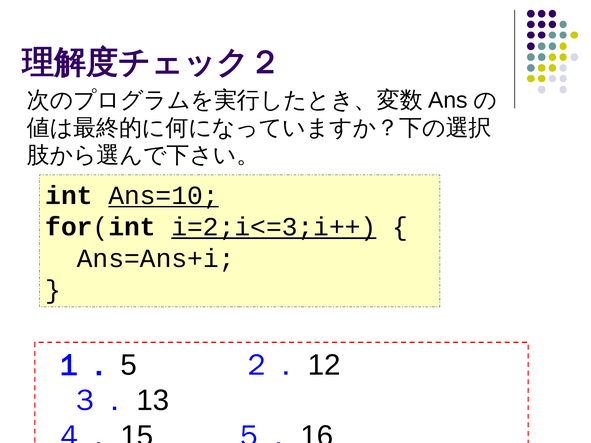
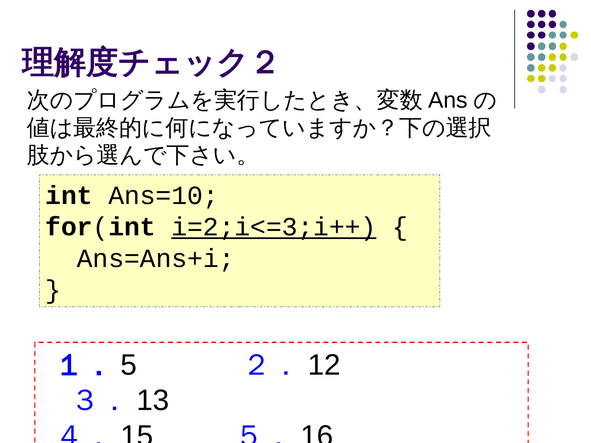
Ans=10 underline: present -> none
